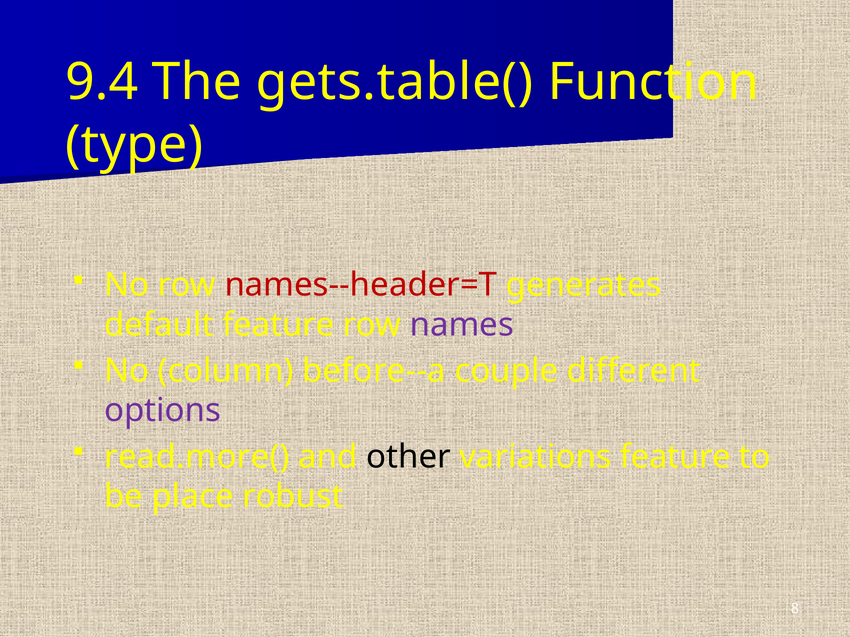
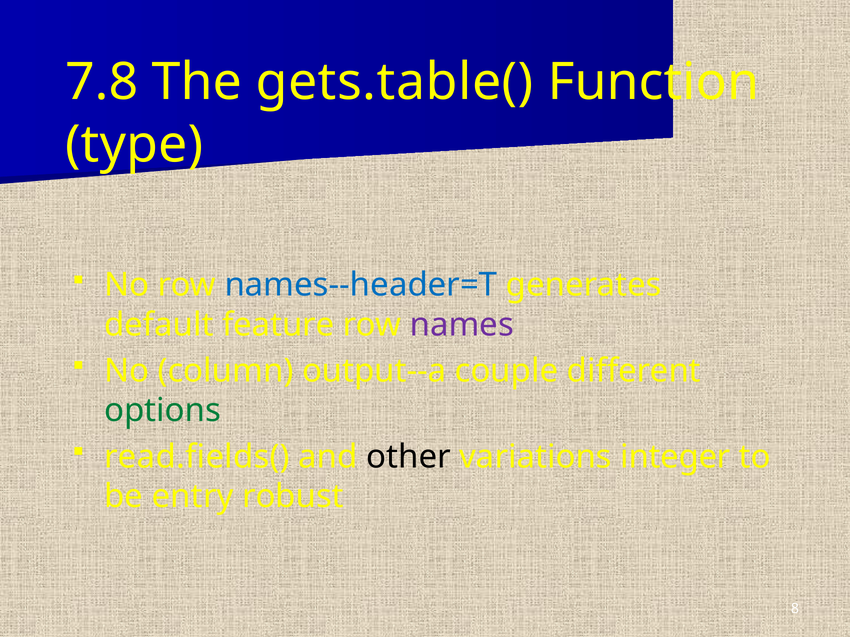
9.4: 9.4 -> 7.8
names--header=T colour: red -> blue
before--a: before--a -> output--a
options colour: purple -> green
read.more(: read.more( -> read.fields(
variations feature: feature -> integer
place: place -> entry
